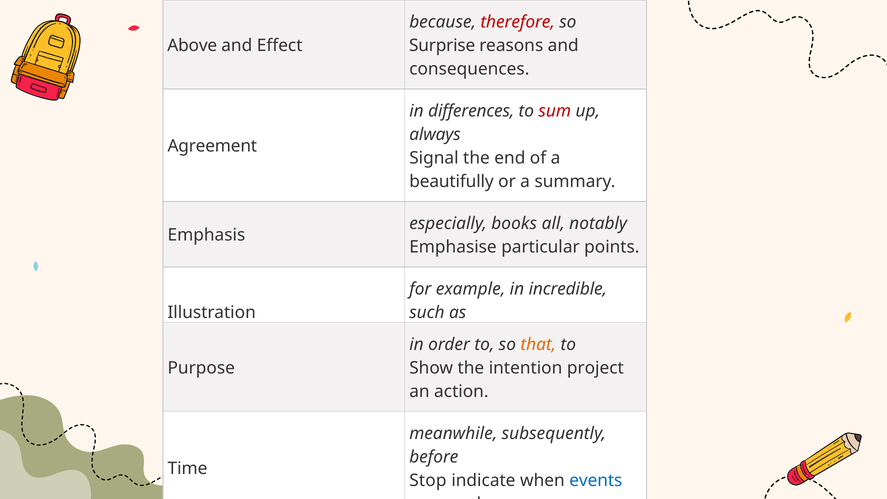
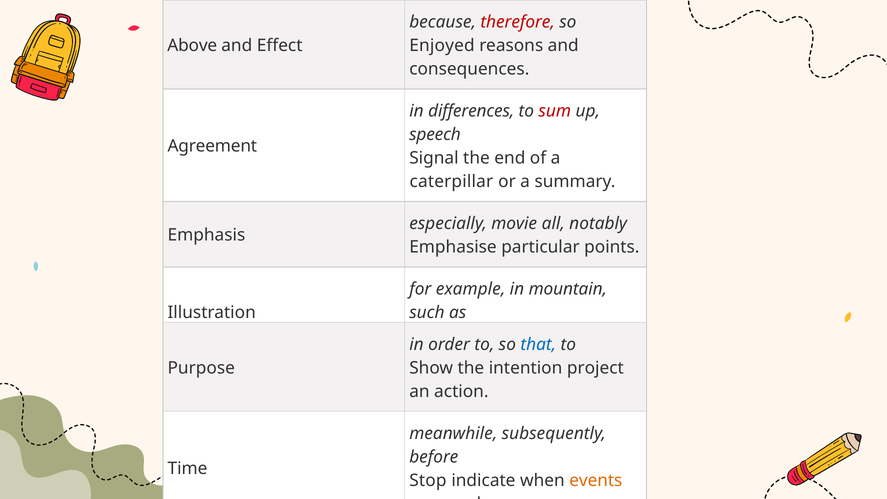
Surprise: Surprise -> Enjoyed
always: always -> speech
beautifully: beautifully -> caterpillar
books: books -> movie
incredible: incredible -> mountain
that colour: orange -> blue
events colour: blue -> orange
